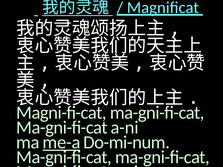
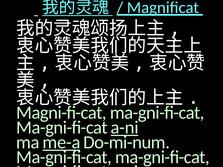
a-ni at (125, 128) underline: none -> present
